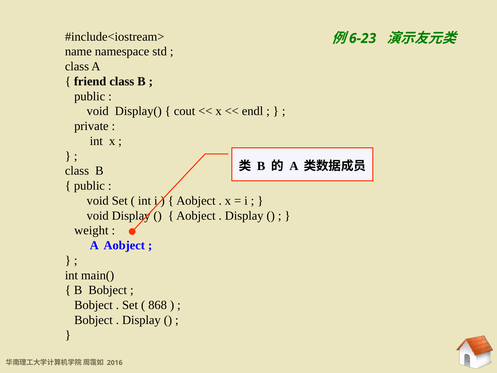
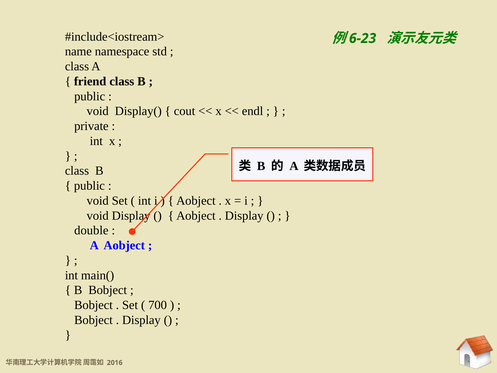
weight: weight -> double
868: 868 -> 700
